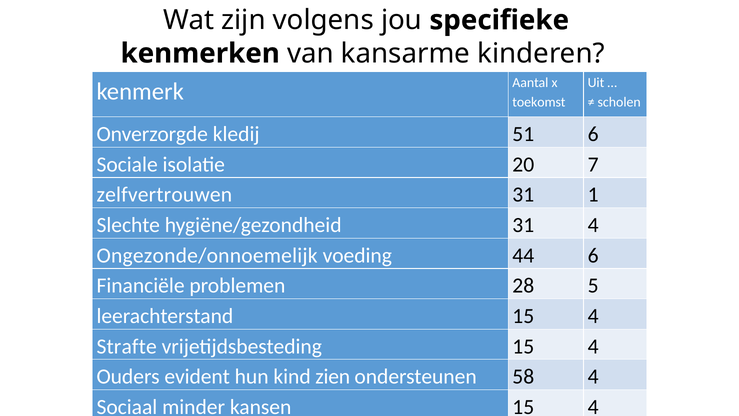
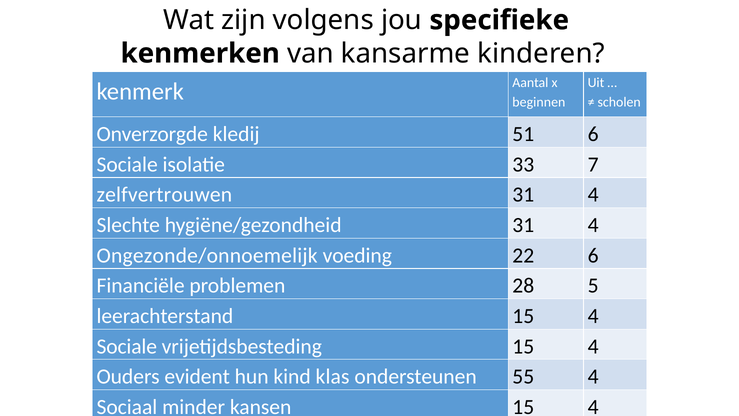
toekomst: toekomst -> beginnen
20: 20 -> 33
1 at (593, 195): 1 -> 4
44: 44 -> 22
Strafte at (127, 346): Strafte -> Sociale
zien: zien -> klas
58: 58 -> 55
